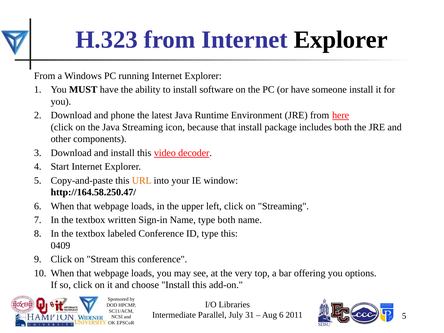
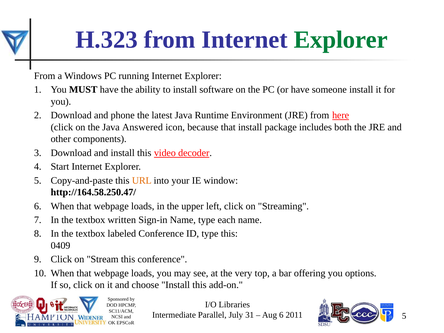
Explorer at (341, 40) colour: black -> green
Java Streaming: Streaming -> Answered
type both: both -> each
